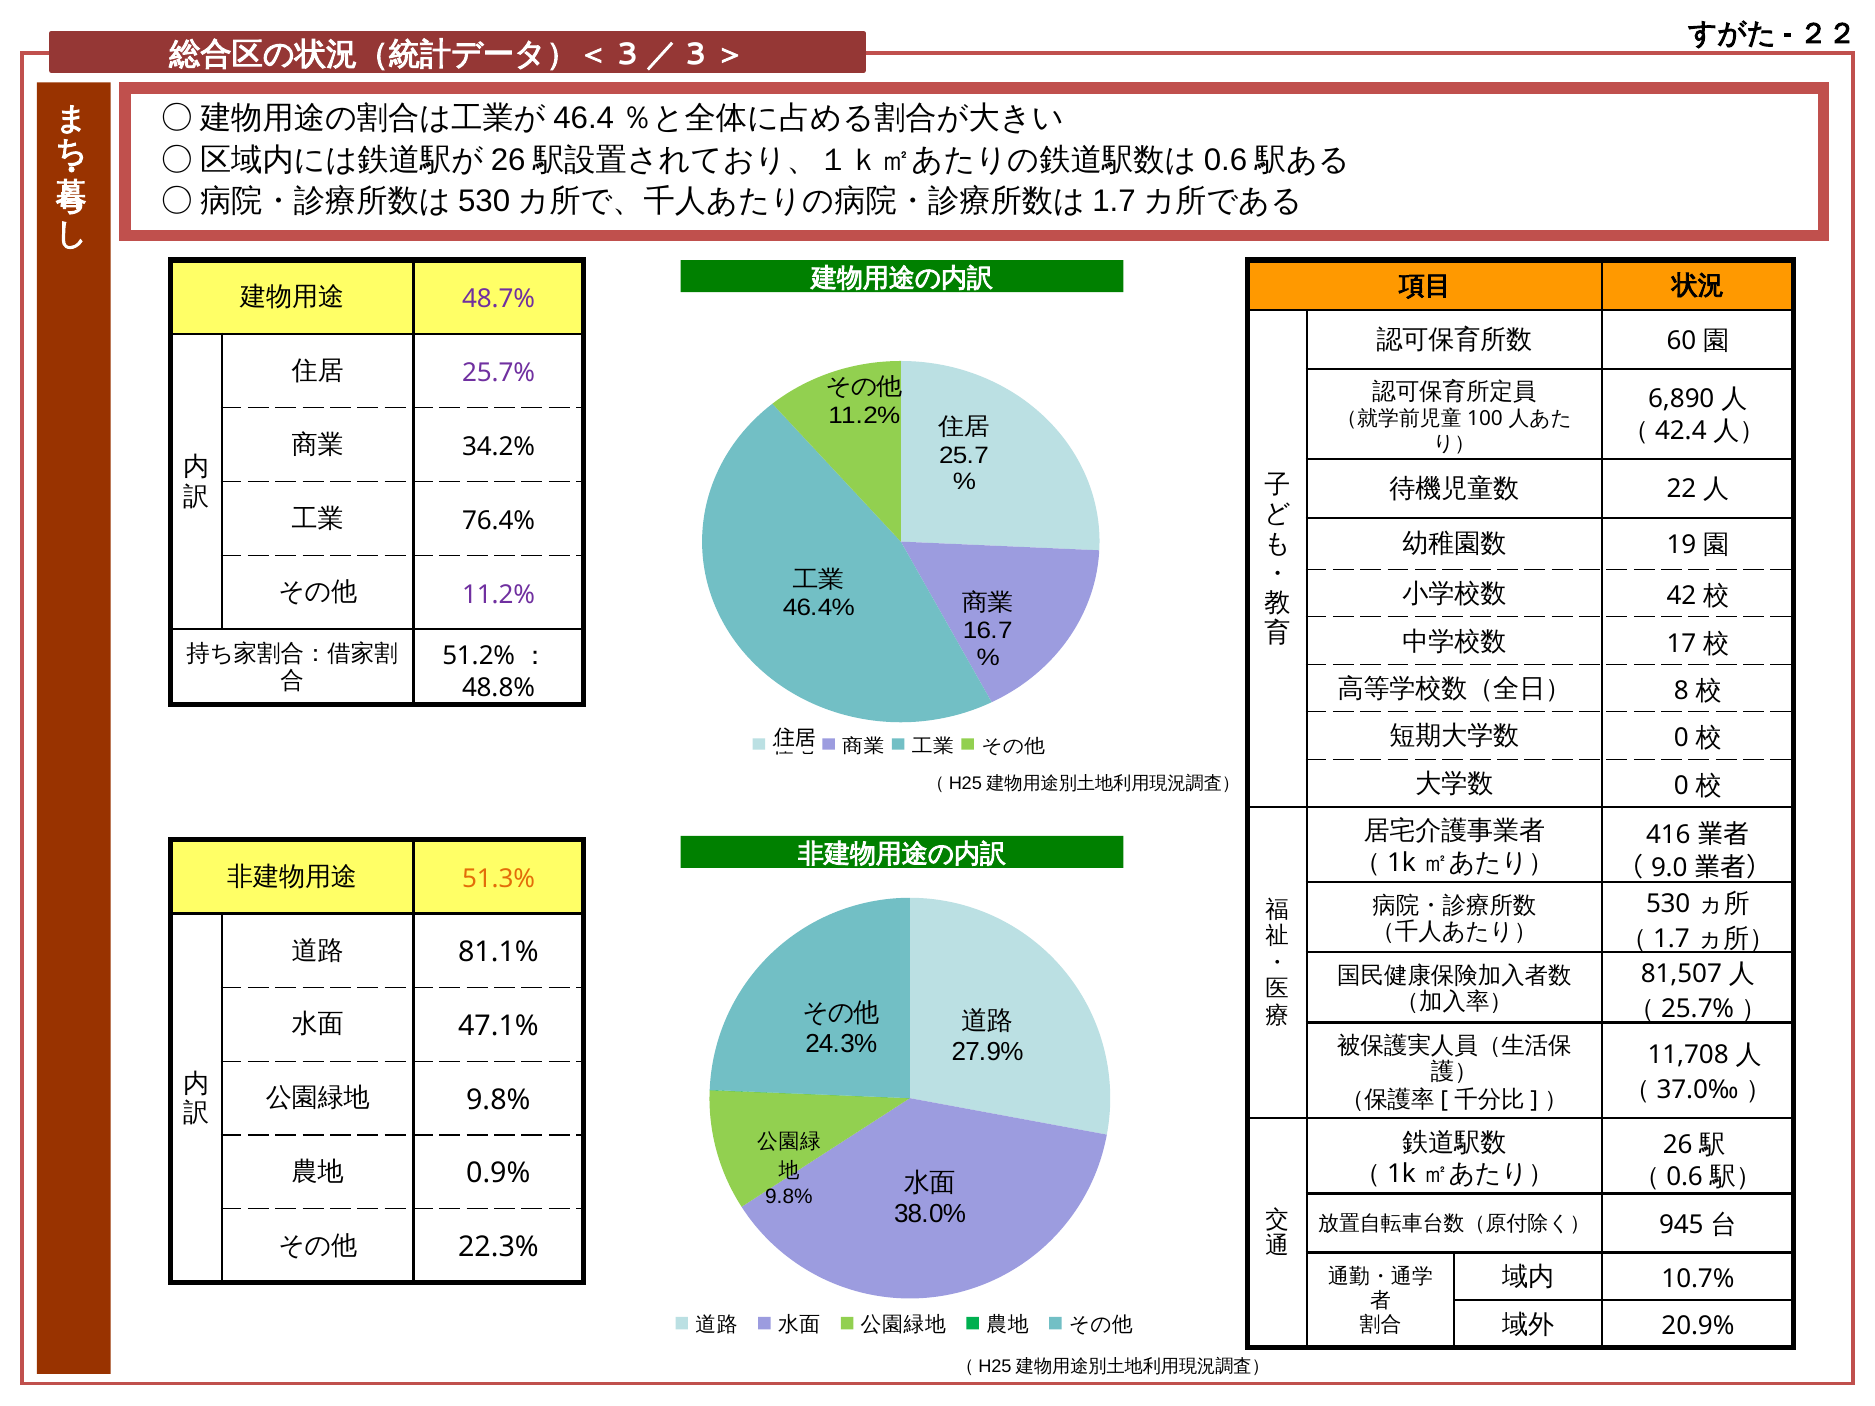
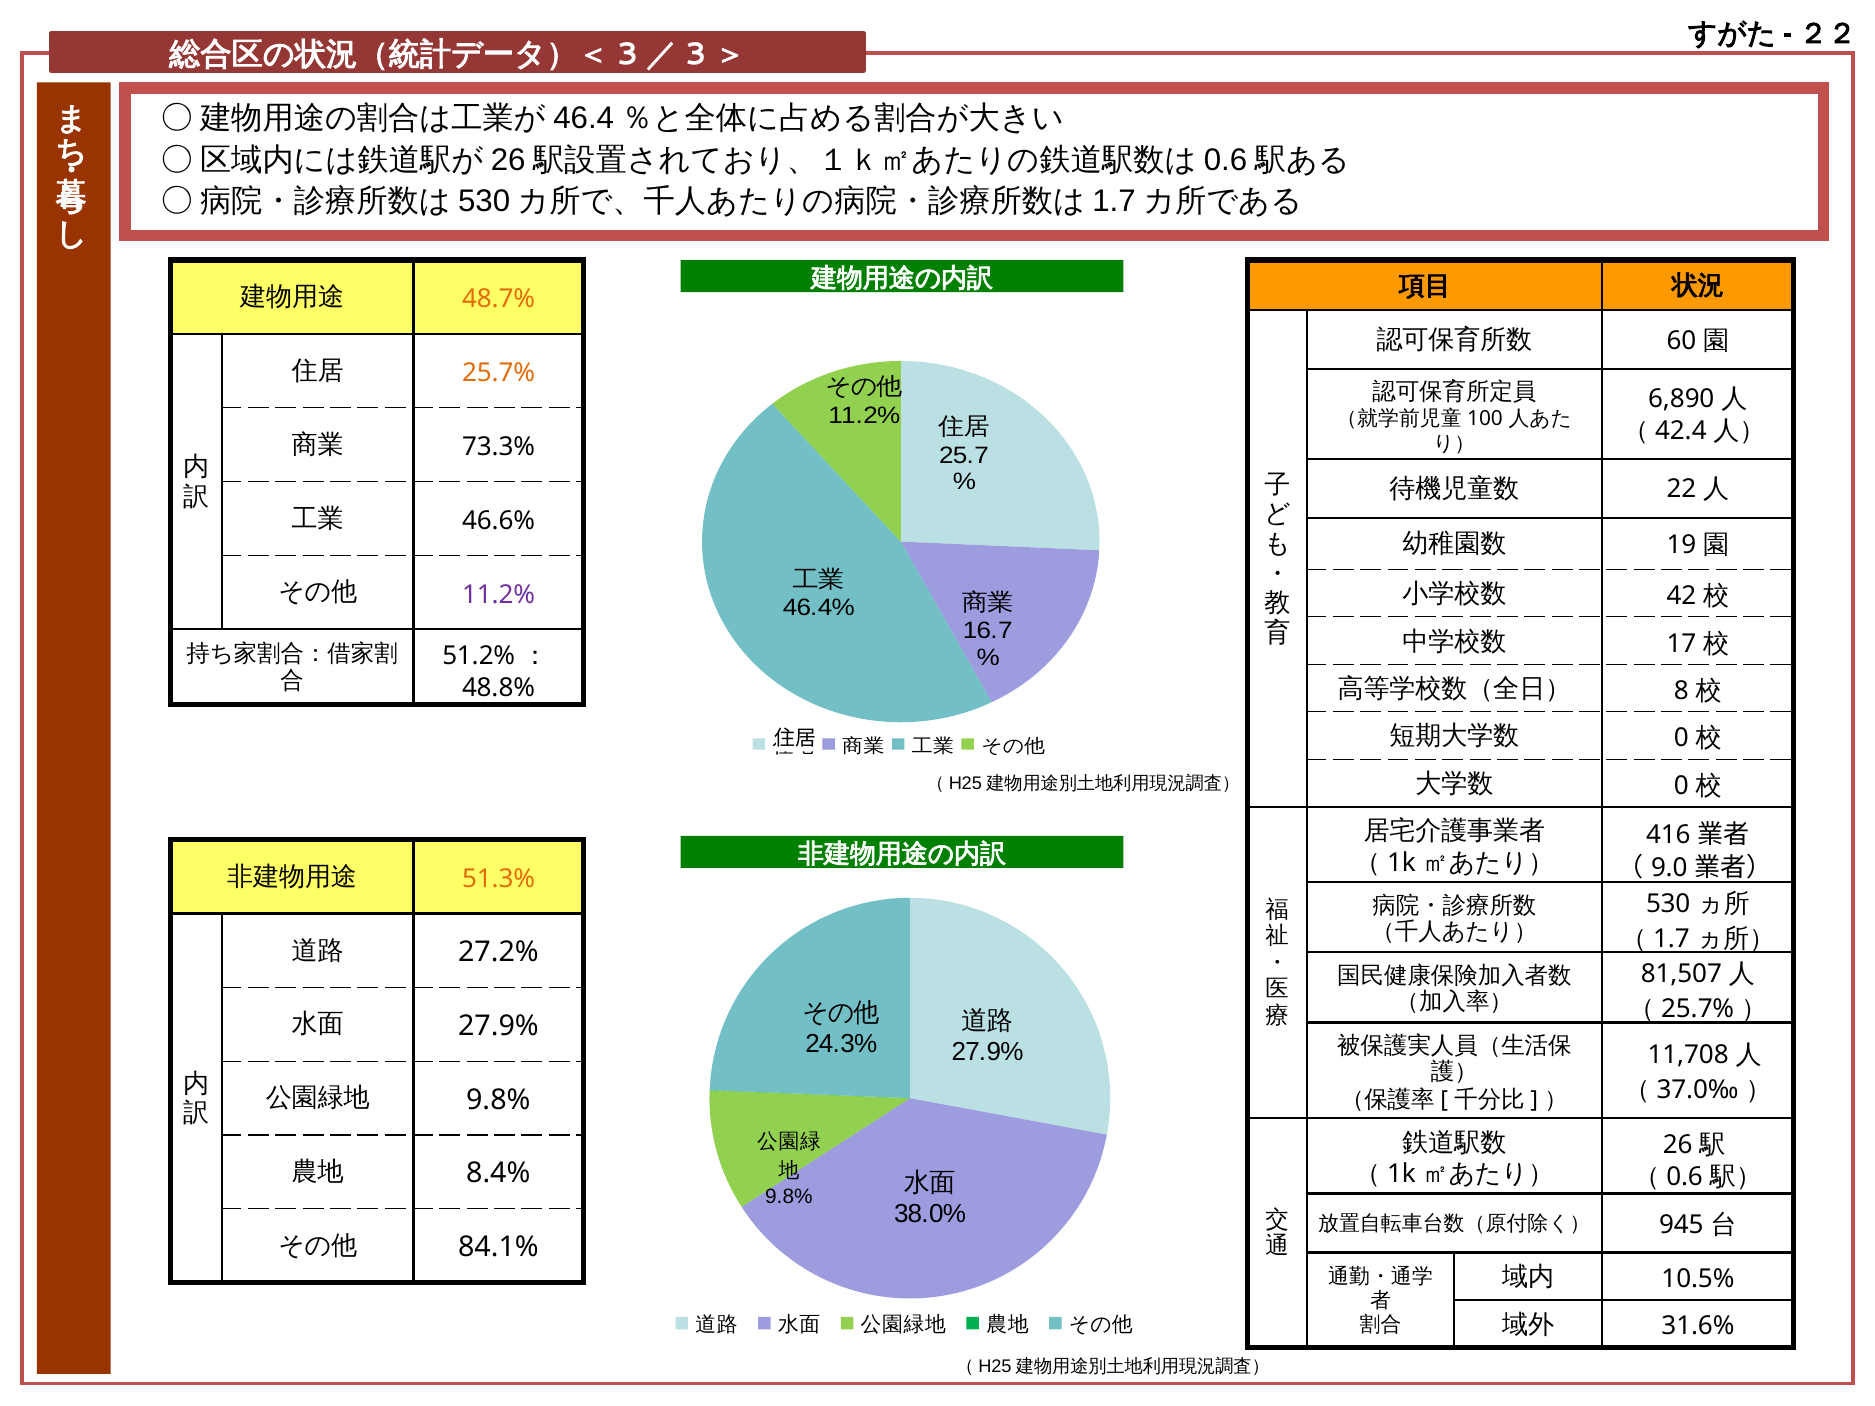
48.7% colour: purple -> orange
25.7% colour: purple -> orange
34.2%: 34.2% -> 73.3%
76.4%: 76.4% -> 46.6%
81.1%: 81.1% -> 27.2%
47.1% at (498, 1026): 47.1% -> 27.9%
0.9%: 0.9% -> 8.4%
22.3%: 22.3% -> 84.1%
10.7%: 10.7% -> 10.5%
20.9%: 20.9% -> 31.6%
